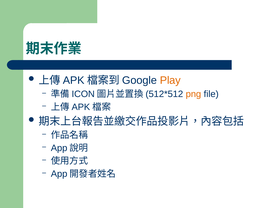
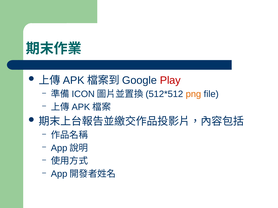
Play colour: orange -> red
